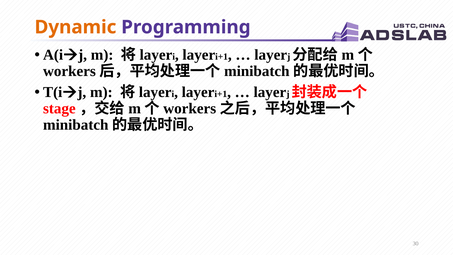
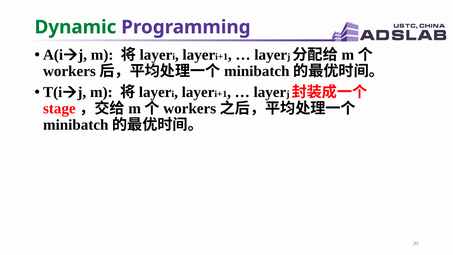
Dynamic colour: orange -> green
